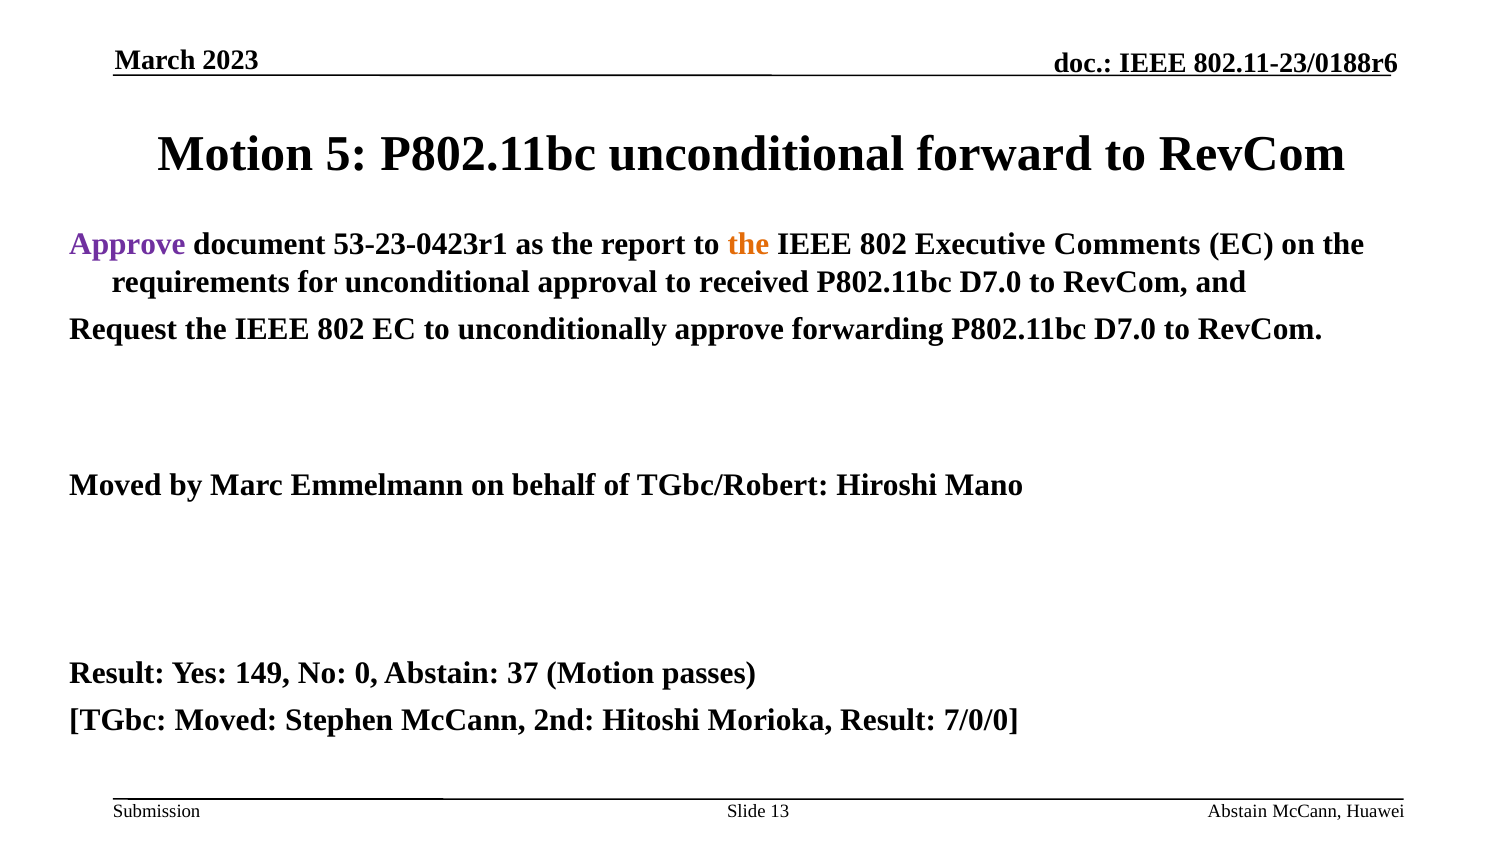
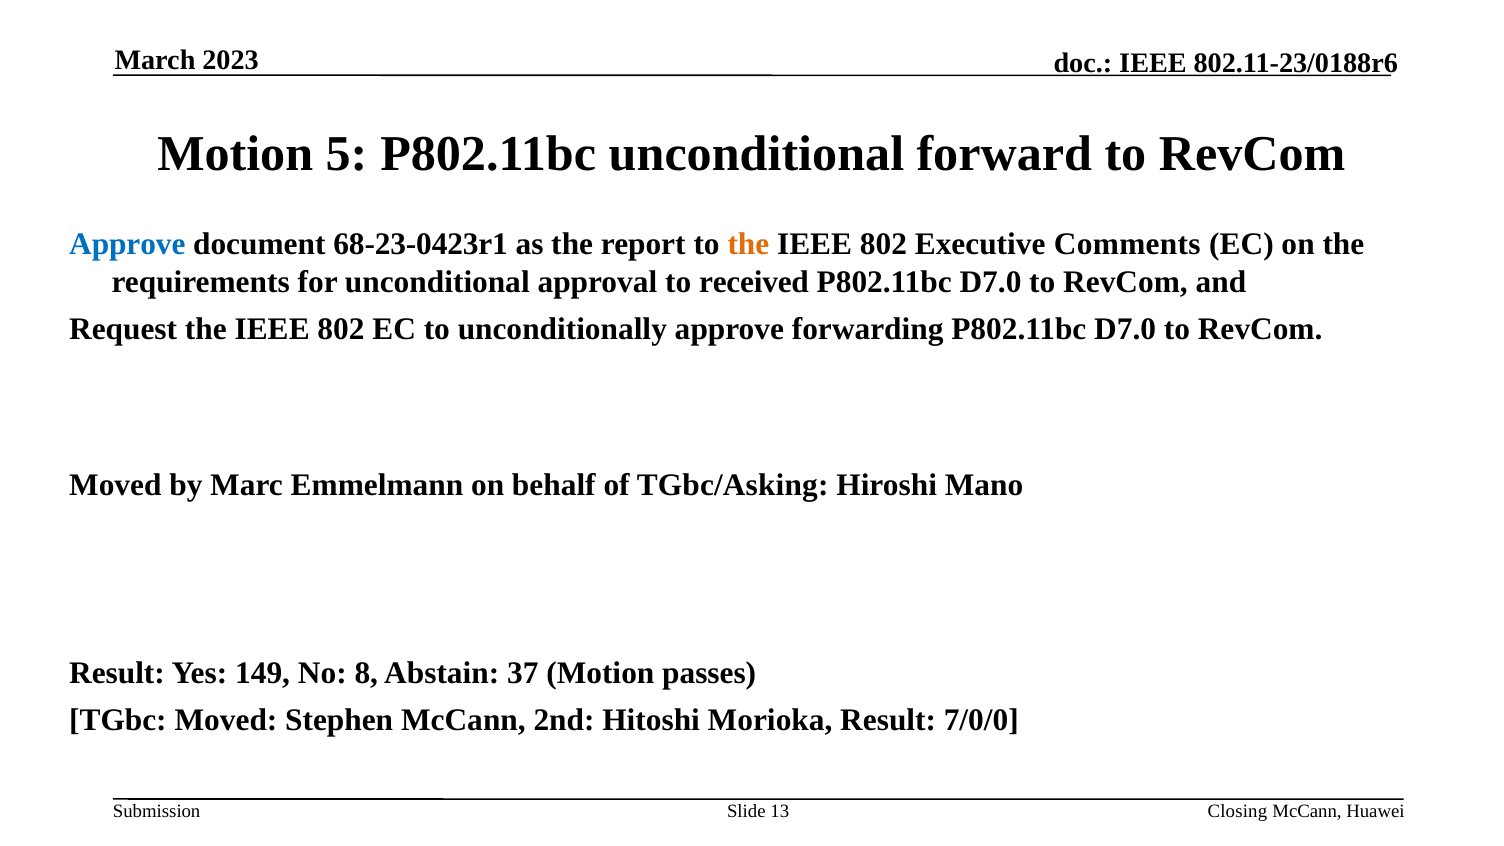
Approve at (127, 244) colour: purple -> blue
53-23-0423r1: 53-23-0423r1 -> 68-23-0423r1
TGbc/Robert: TGbc/Robert -> TGbc/Asking
0: 0 -> 8
13 Abstain: Abstain -> Closing
